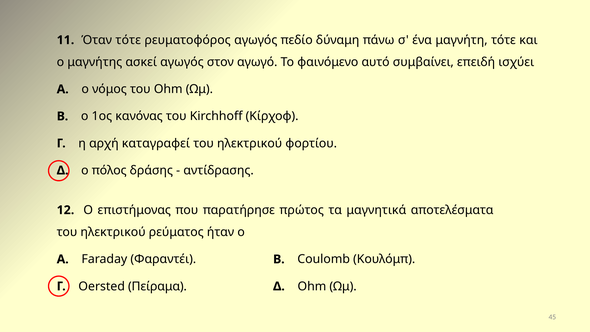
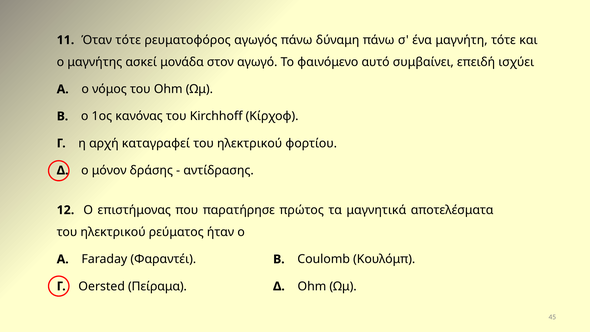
αγωγός πεδίο: πεδίο -> πάνω
ασκεί αγωγός: αγωγός -> μονάδα
πόλος: πόλος -> μόνον
